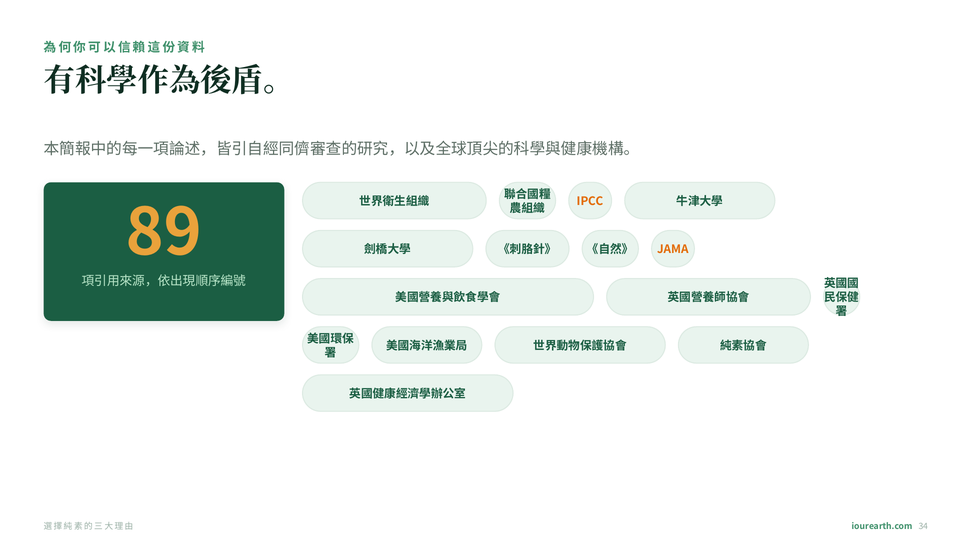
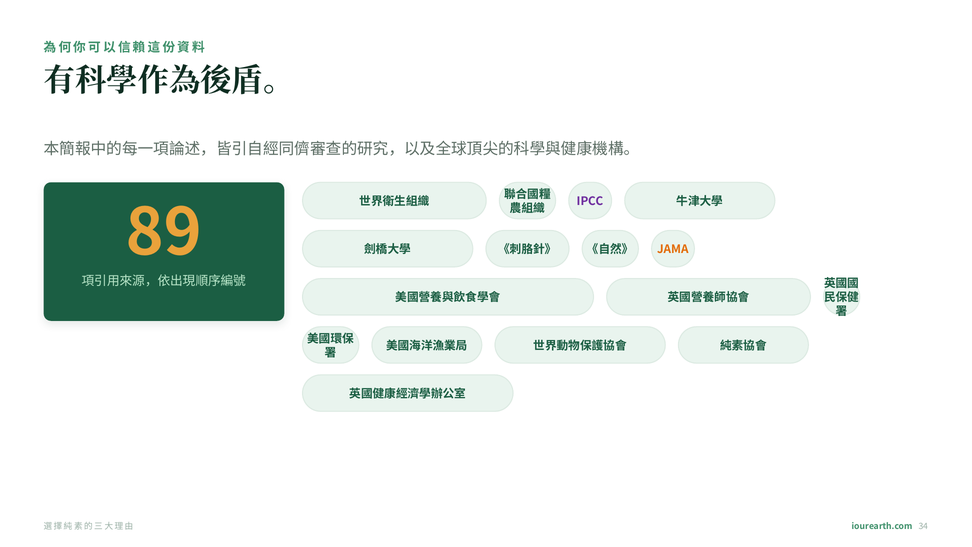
IPCC colour: orange -> purple
